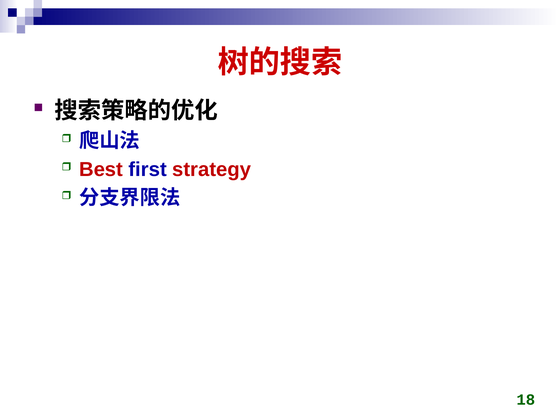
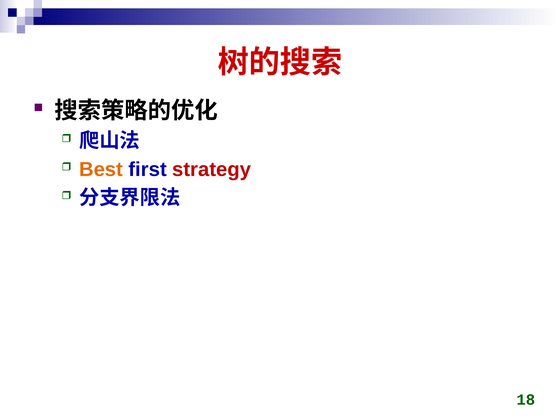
Best colour: red -> orange
